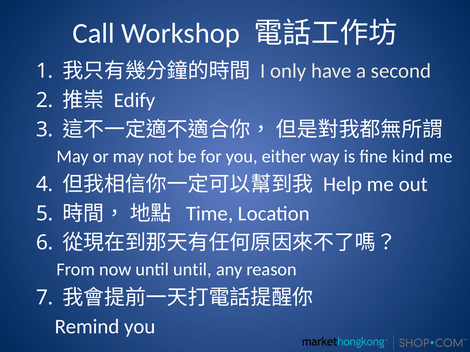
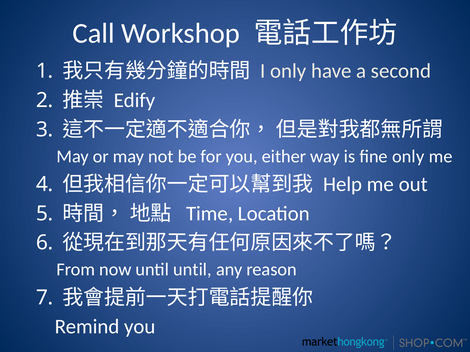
fine kind: kind -> only
